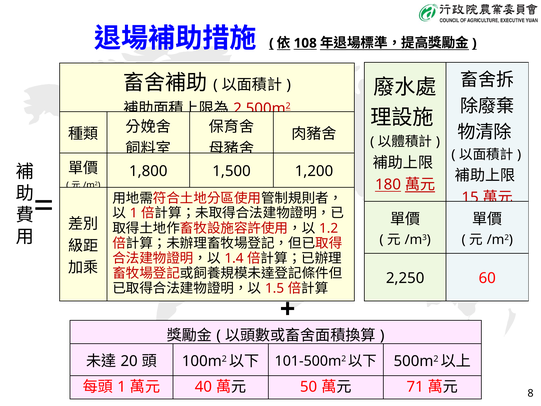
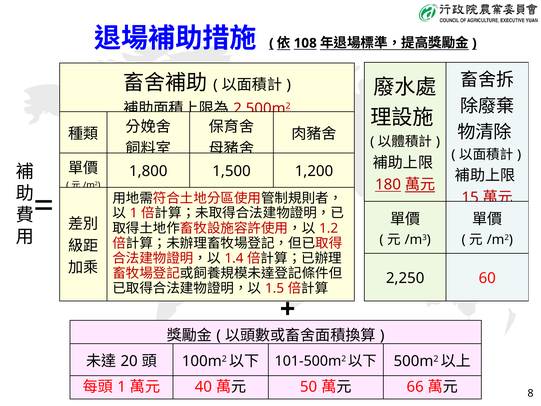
71: 71 -> 66
